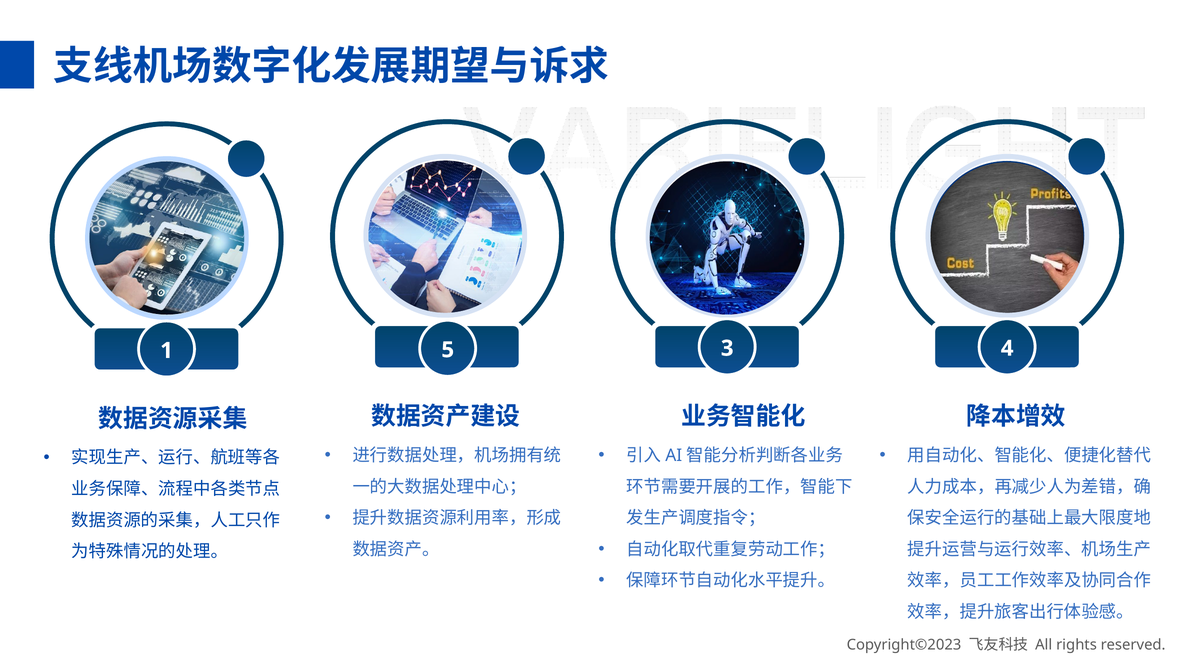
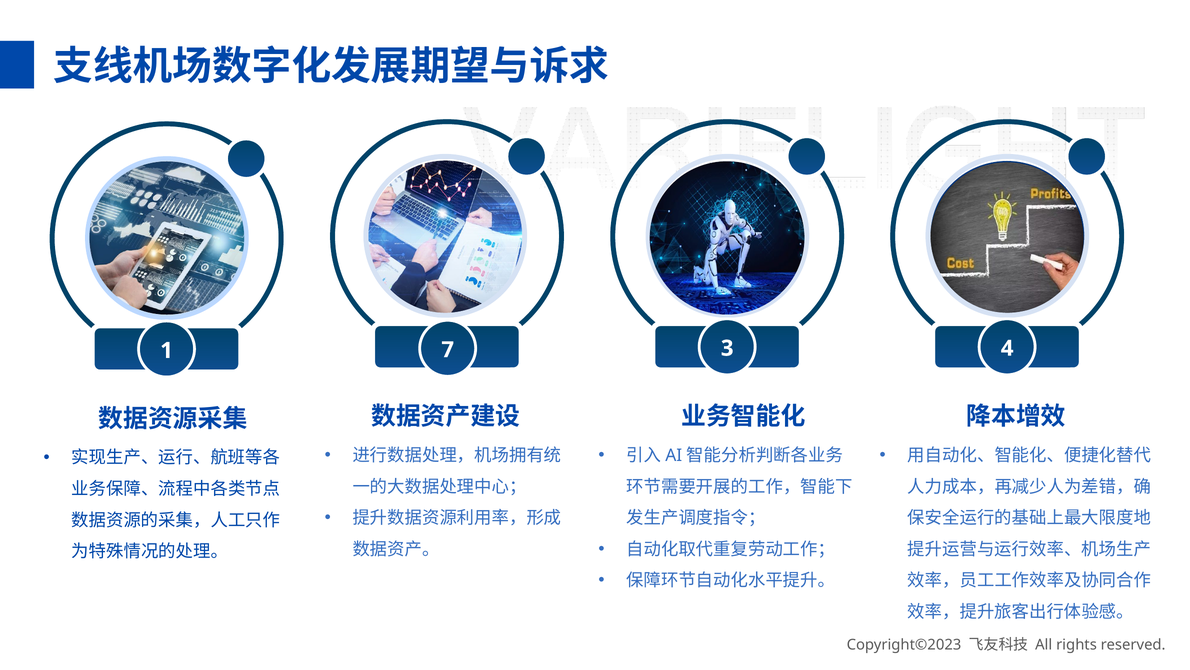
5: 5 -> 7
